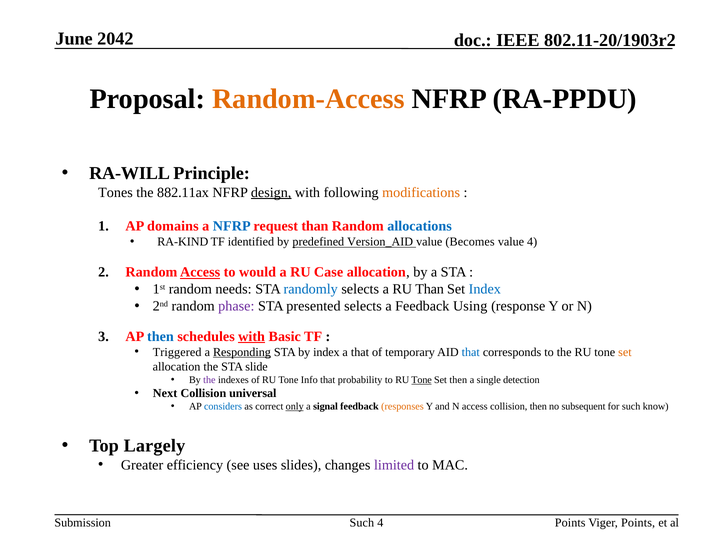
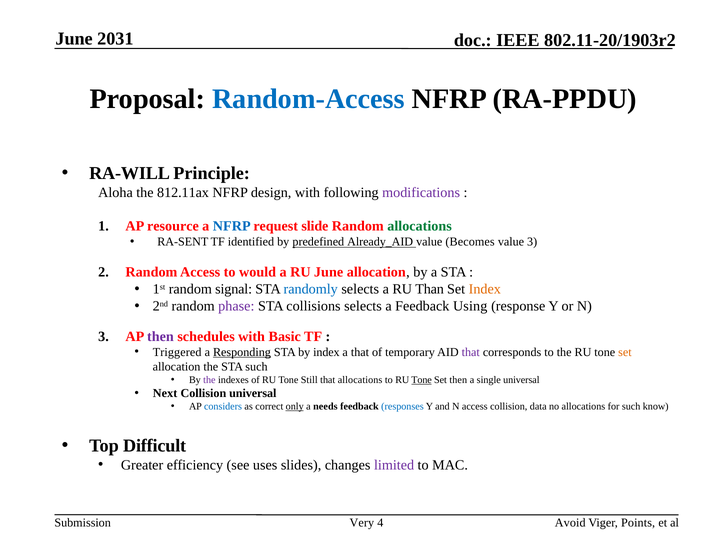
2042: 2042 -> 2031
Random-Access colour: orange -> blue
Tones: Tones -> Aloha
882.11ax: 882.11ax -> 812.11ax
design underline: present -> none
modifications colour: orange -> purple
domains: domains -> resource
request than: than -> slide
allocations at (420, 226) colour: blue -> green
RA-KIND: RA-KIND -> RA-SENT
Version_AID: Version_AID -> Already_AID
value 4: 4 -> 3
Access at (200, 272) underline: present -> none
RU Case: Case -> June
needs: needs -> signal
Index at (485, 289) colour: blue -> orange
presented: presented -> collisions
then at (160, 337) colour: blue -> purple
with at (252, 337) underline: present -> none
that at (471, 352) colour: blue -> purple
STA slide: slide -> such
Info: Info -> Still
that probability: probability -> allocations
single detection: detection -> universal
signal: signal -> needs
responses colour: orange -> blue
collision then: then -> data
no subsequent: subsequent -> allocations
Largely: Largely -> Difficult
Such at (362, 523): Such -> Very
Points at (570, 523): Points -> Avoid
